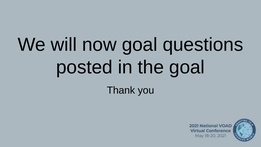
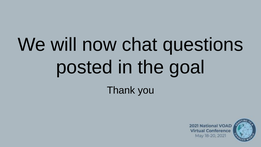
now goal: goal -> chat
